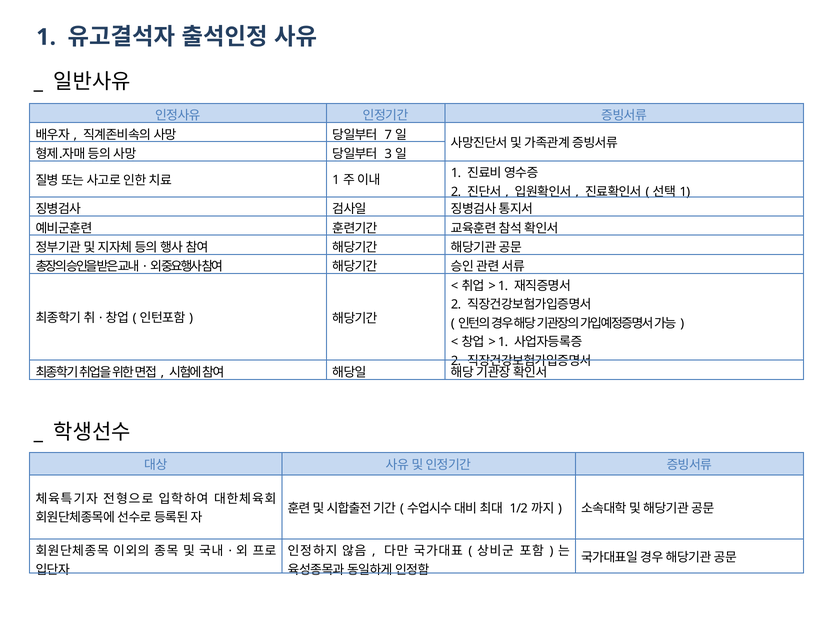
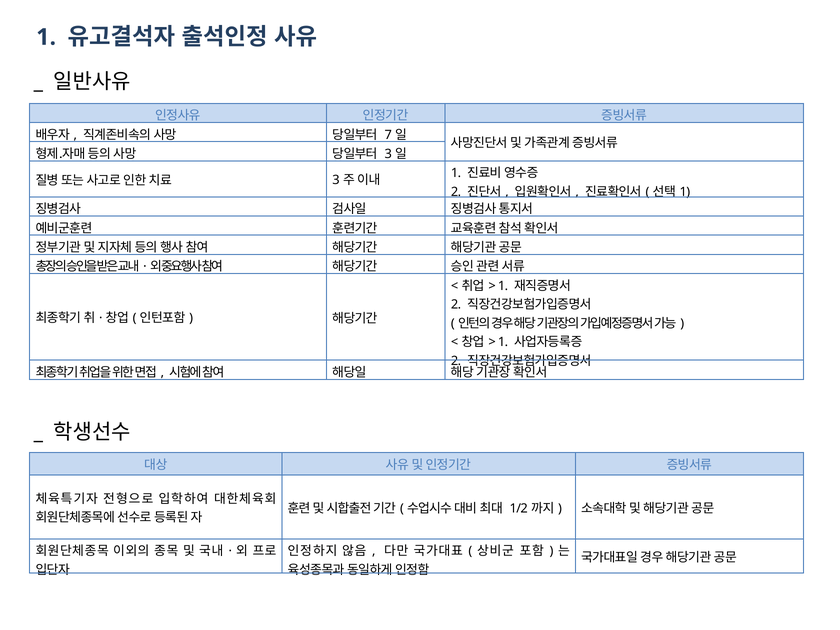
1 at (336, 180): 1 -> 3
